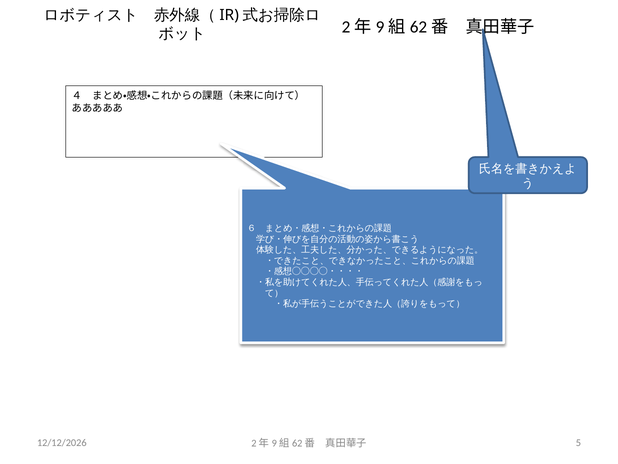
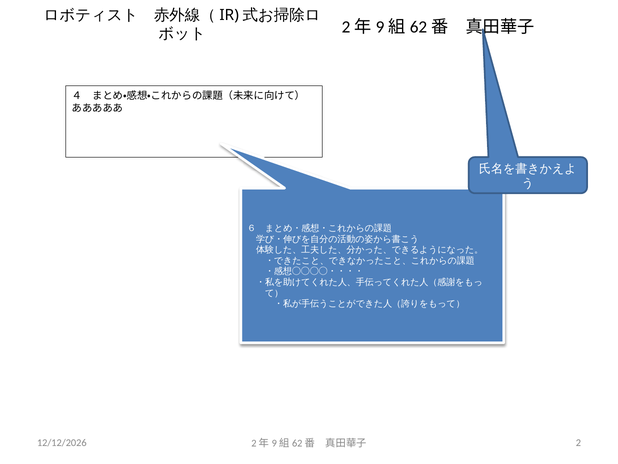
5: 5 -> 2
